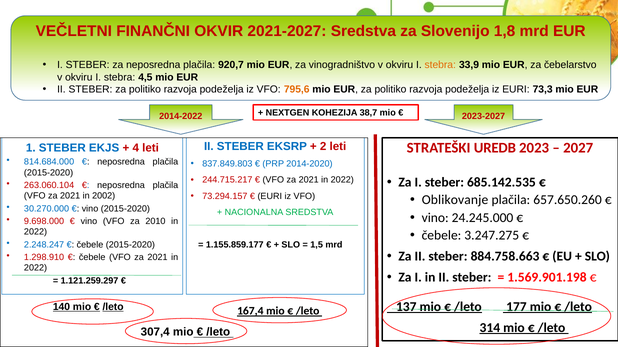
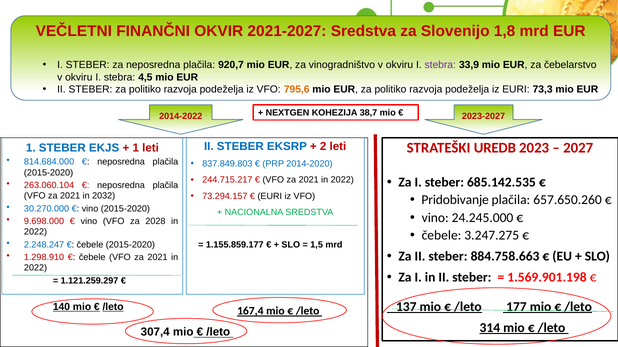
stebra at (440, 65) colour: orange -> purple
4 at (136, 148): 4 -> 1
2002: 2002 -> 2032
Oblikovanje: Oblikovanje -> Pridobivanje
2010: 2010 -> 2028
